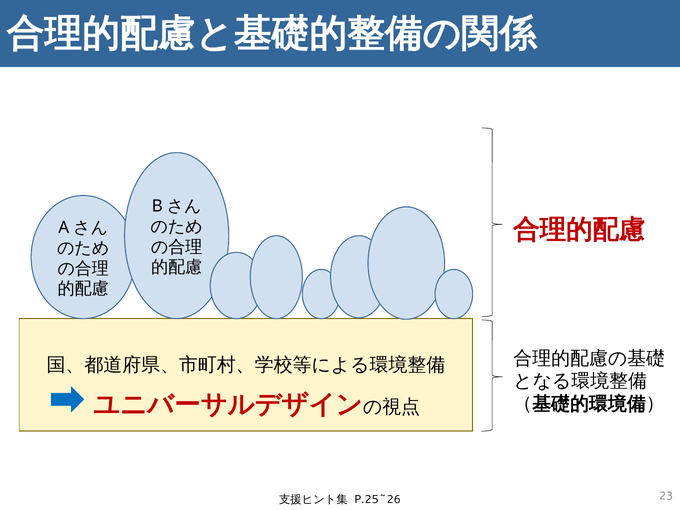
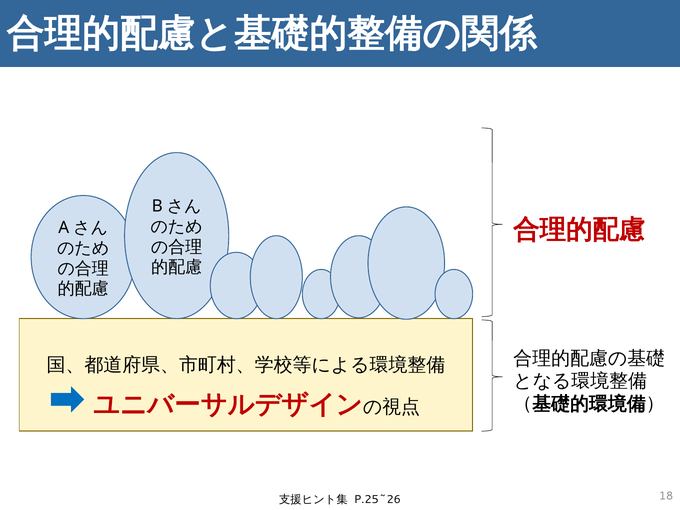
23: 23 -> 18
